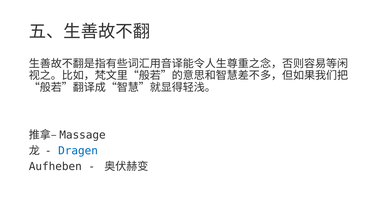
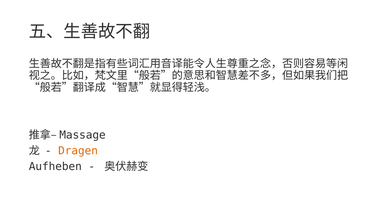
Dragen colour: blue -> orange
